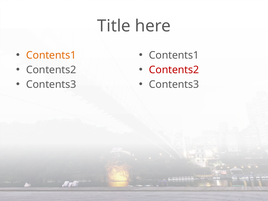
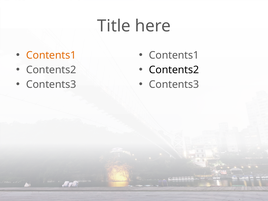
Contents2 at (174, 70) colour: red -> black
